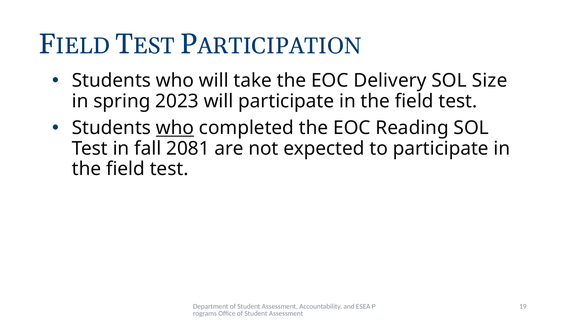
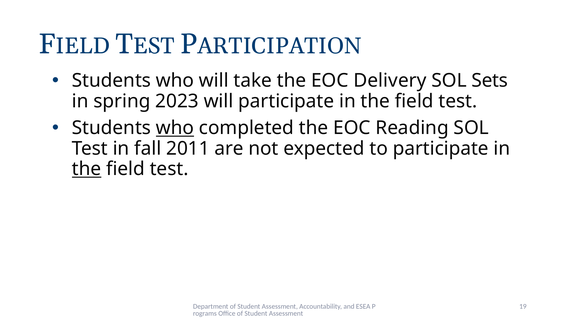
Size: Size -> Sets
2081: 2081 -> 2011
the at (87, 169) underline: none -> present
